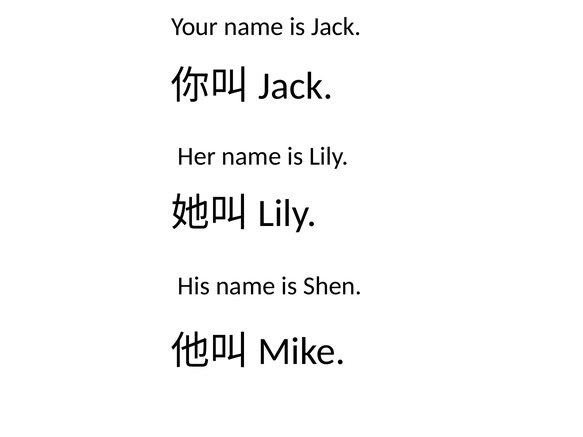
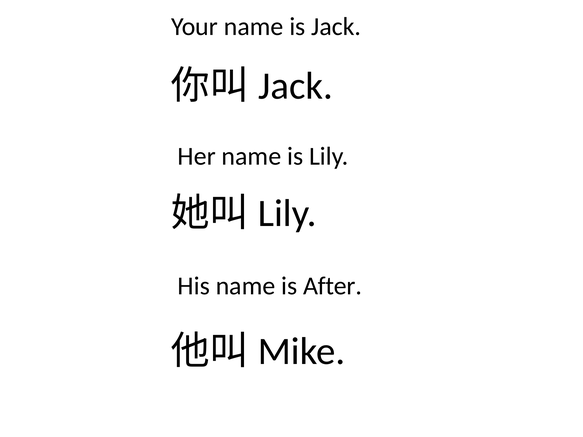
Shen: Shen -> After
